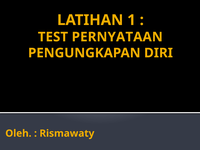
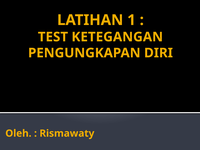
PERNYATAAN: PERNYATAAN -> KETEGANGAN
